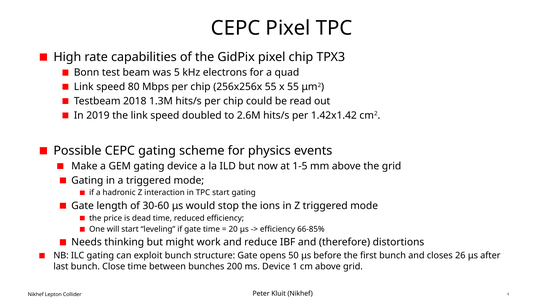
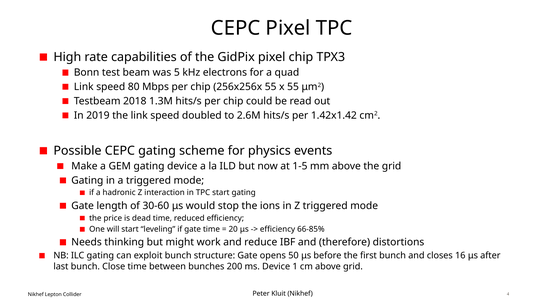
26: 26 -> 16
